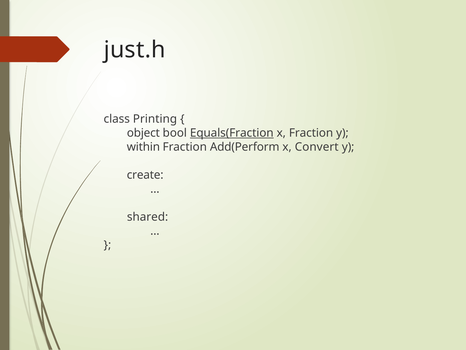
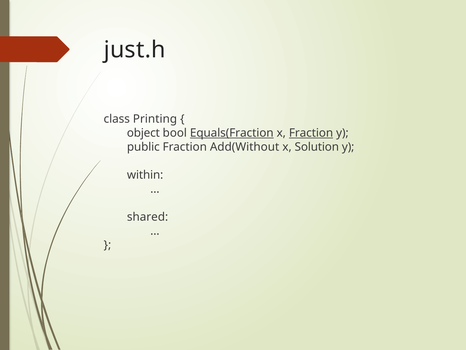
Fraction at (311, 133) underline: none -> present
within: within -> public
Add(Perform: Add(Perform -> Add(Without
Convert: Convert -> Solution
create: create -> within
